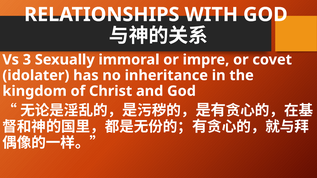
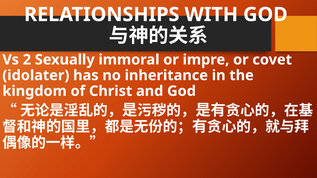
3: 3 -> 2
